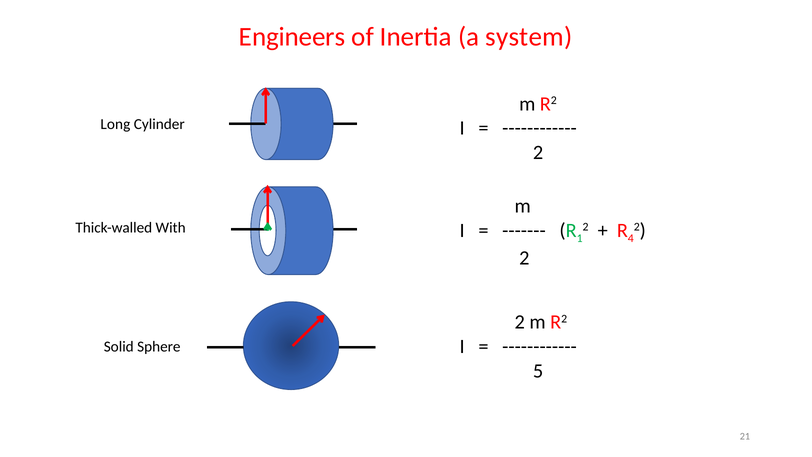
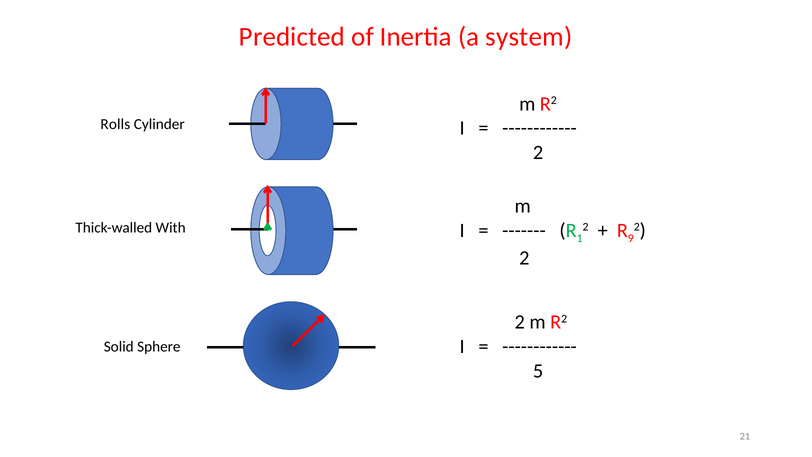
Engineers: Engineers -> Predicted
Long: Long -> Rolls
4: 4 -> 9
